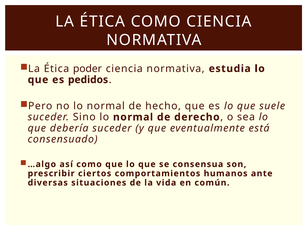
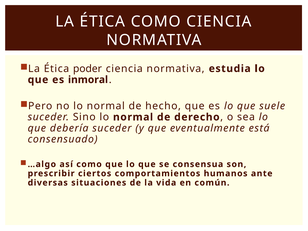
pedidos: pedidos -> inmoral
